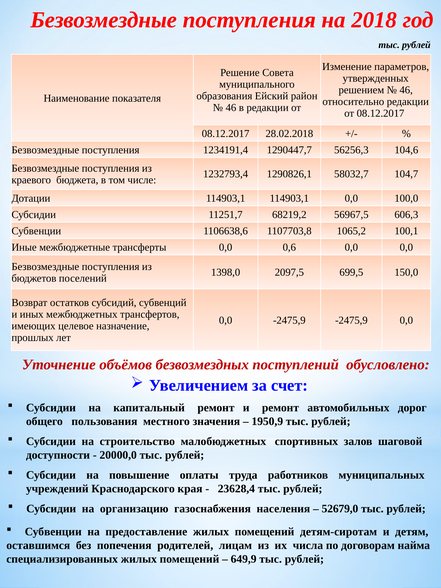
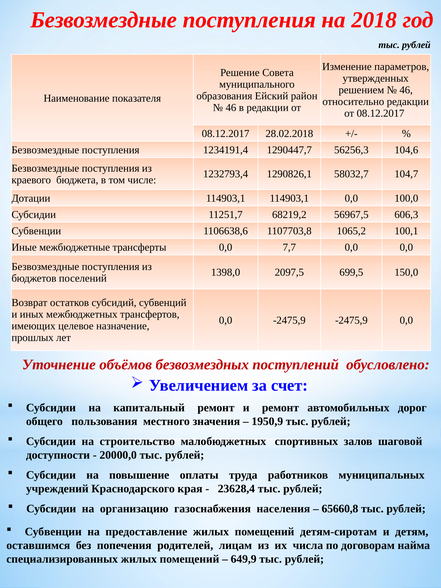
0,6: 0,6 -> 7,7
52679,0: 52679,0 -> 65660,8
